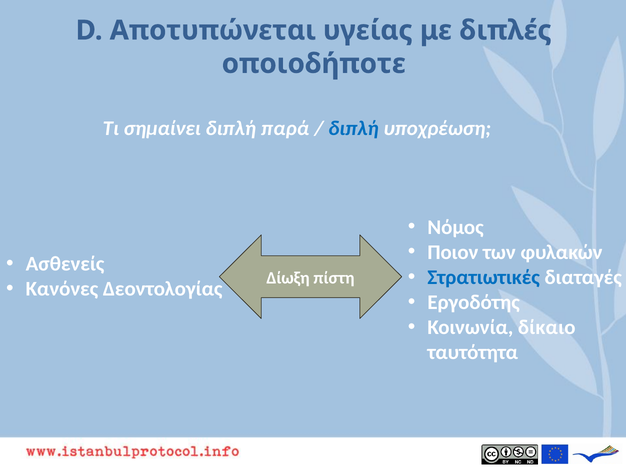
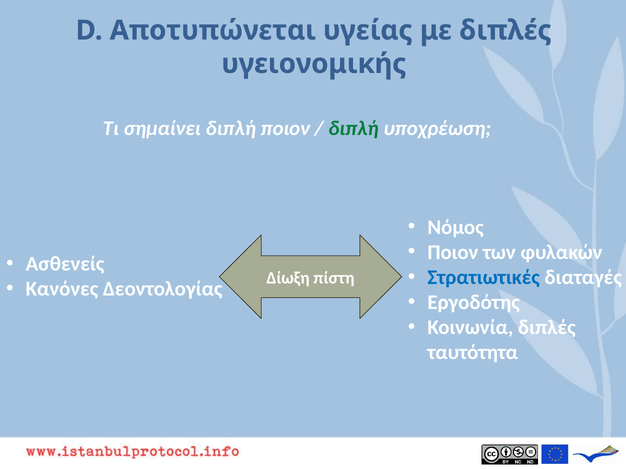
οποιοδήποτε: οποιοδήποτε -> υγειονομικής
διπλή παρά: παρά -> ποιον
διπλή at (353, 129) colour: blue -> green
Κοινωνία δίκαιο: δίκαιο -> διπλές
